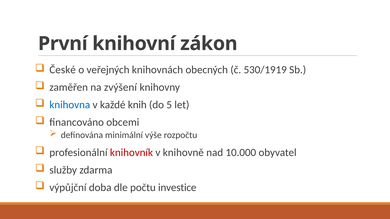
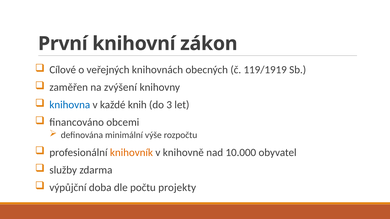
České: České -> Cílové
530/1919: 530/1919 -> 119/1919
5: 5 -> 3
knihovník colour: red -> orange
investice: investice -> projekty
